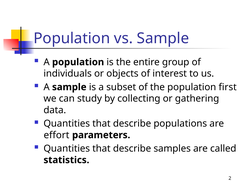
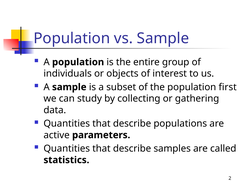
effort: effort -> active
